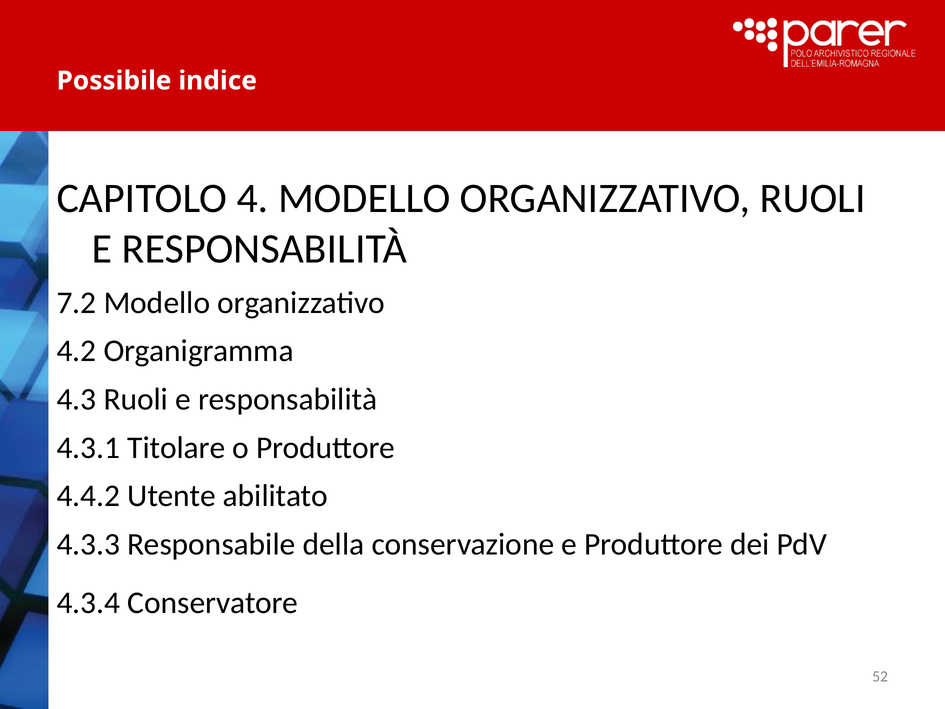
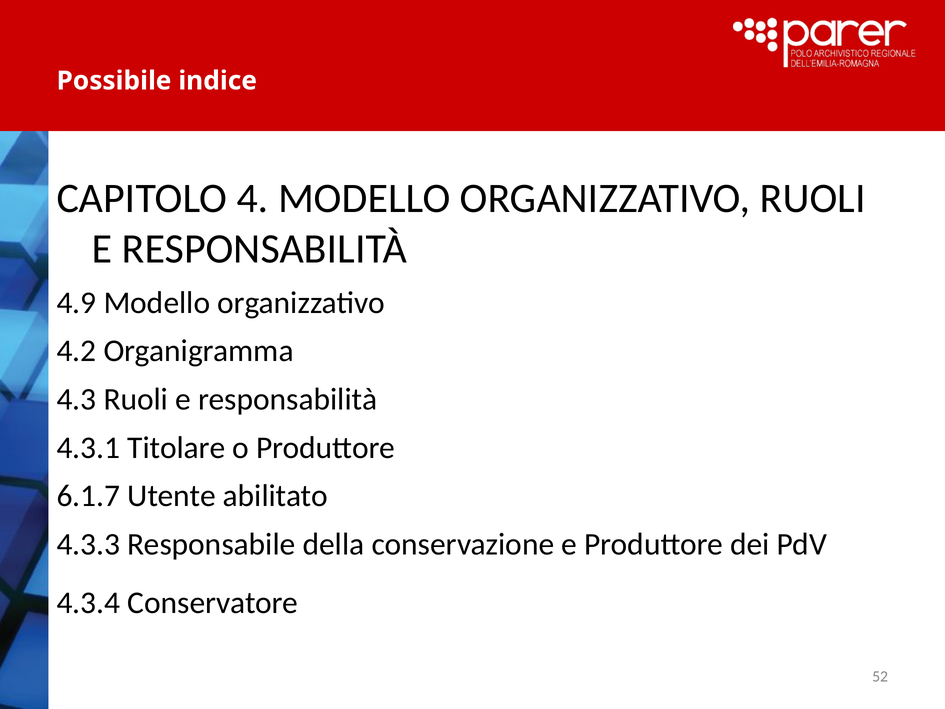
7.2: 7.2 -> 4.9
4.4.2: 4.4.2 -> 6.1.7
